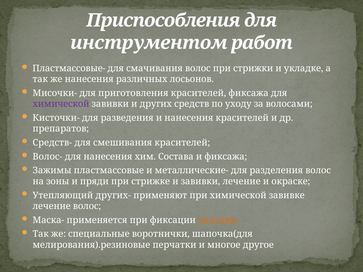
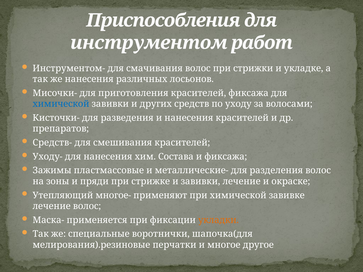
Пластмассовые-: Пластмассовые- -> Инструментом-
химической at (61, 104) colour: purple -> blue
Волос-: Волос- -> Уходу-
других-: других- -> многое-
